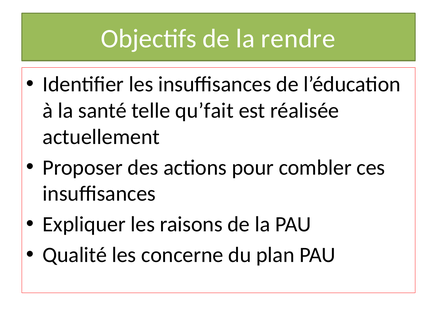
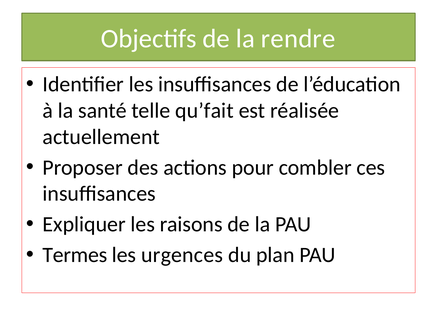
Qualité: Qualité -> Termes
concerne: concerne -> urgences
